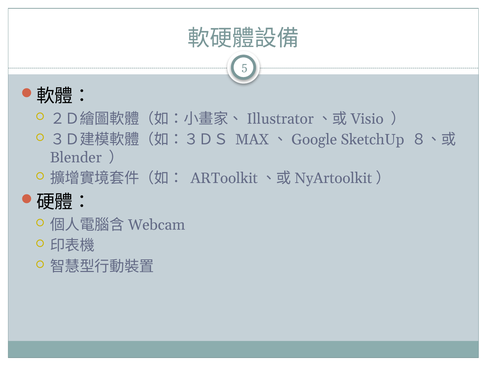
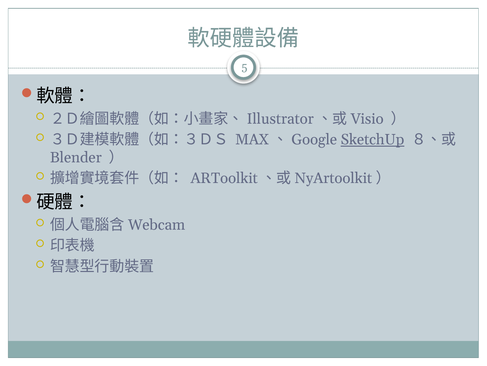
SketchUp underline: none -> present
